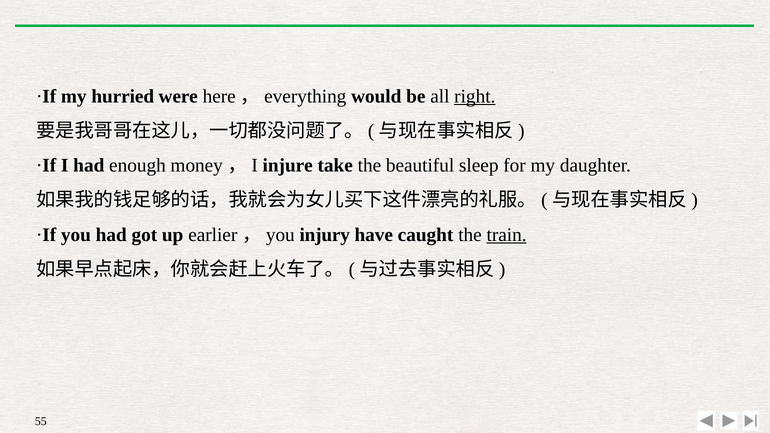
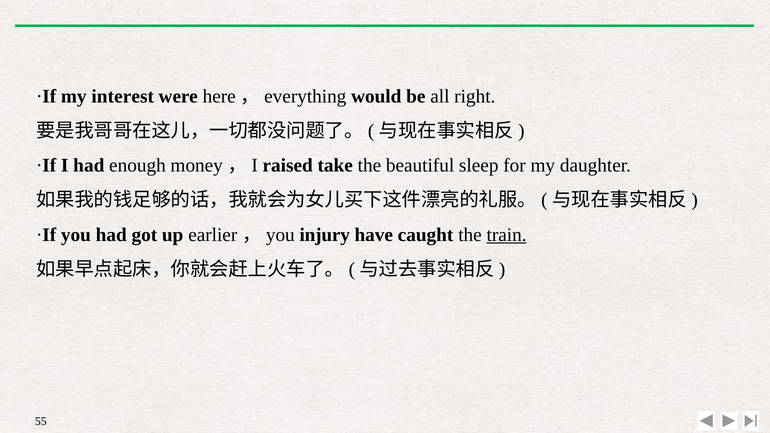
hurried: hurried -> interest
right underline: present -> none
injure: injure -> raised
